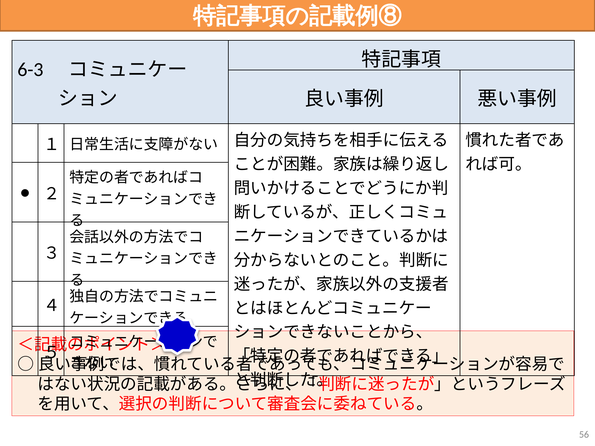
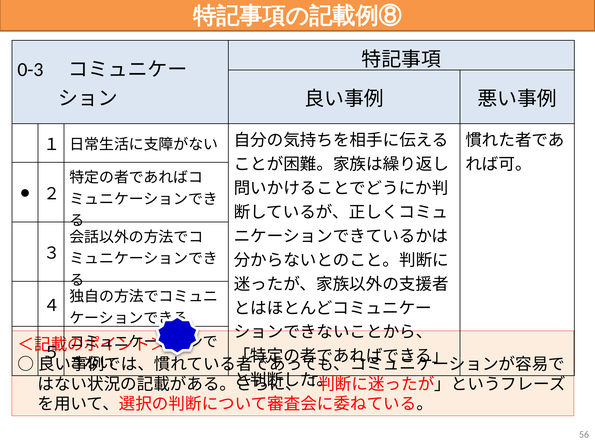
6-3: 6-3 -> 0-3
